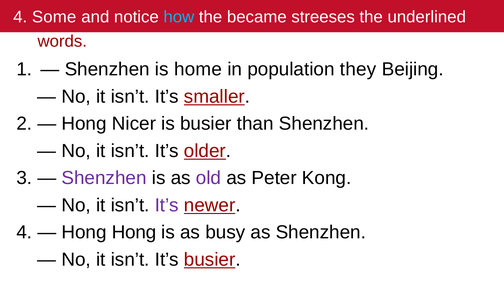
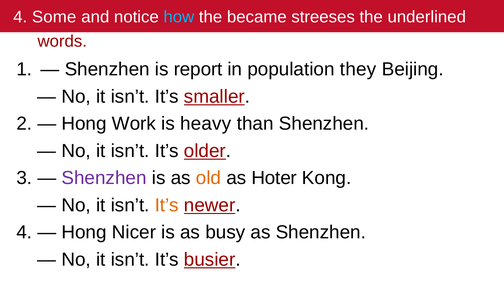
home: home -> report
Nicer: Nicer -> Work
is busier: busier -> heavy
old colour: purple -> orange
Peter: Peter -> Hoter
It’s at (167, 206) colour: purple -> orange
Hong Hong: Hong -> Nicer
